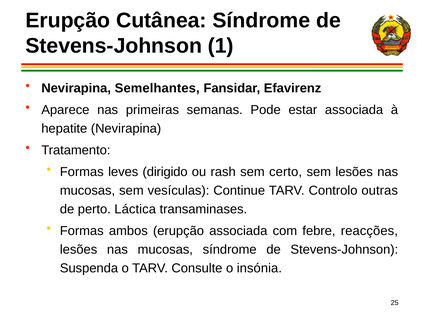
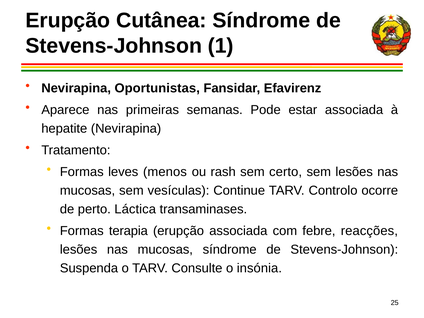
Semelhantes: Semelhantes -> Oportunistas
dirigido: dirigido -> menos
outras: outras -> ocorre
ambos: ambos -> terapia
